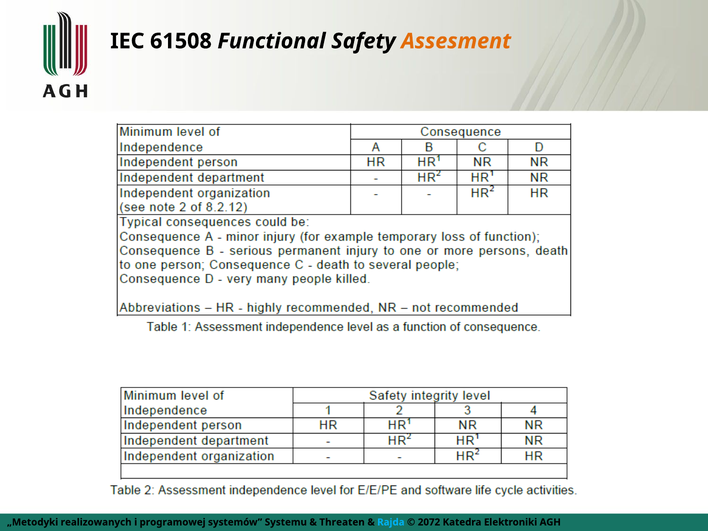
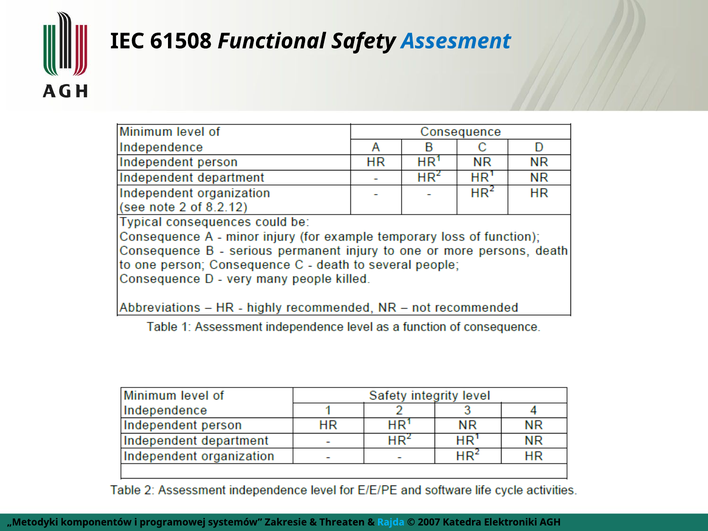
Assesment colour: orange -> blue
realizowanych: realizowanych -> komponentów
Systemu: Systemu -> Zakresie
2072: 2072 -> 2007
